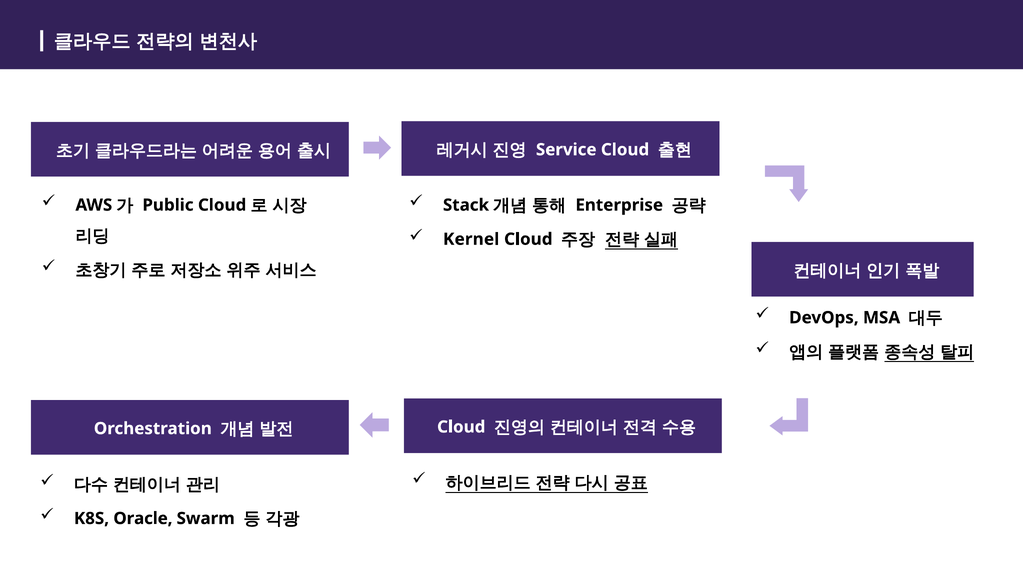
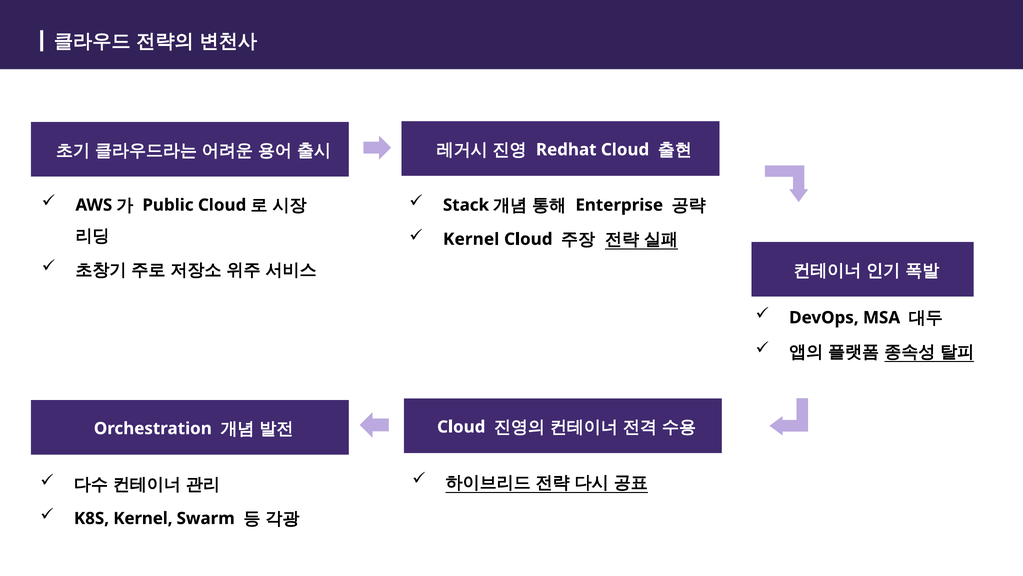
Service: Service -> Redhat
K8S Oracle: Oracle -> Kernel
